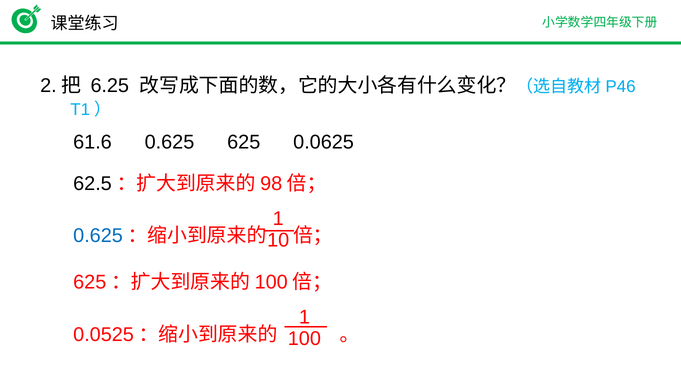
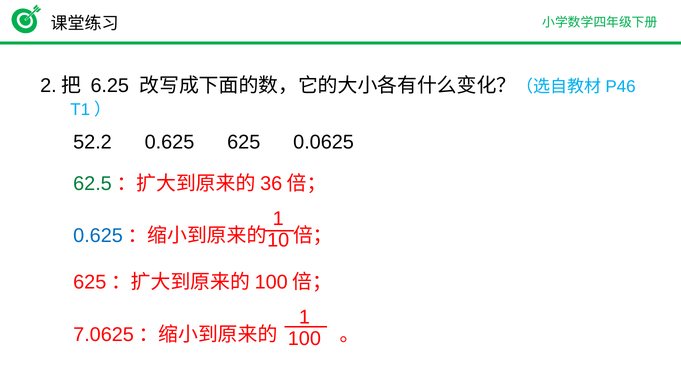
61.6: 61.6 -> 52.2
62.5 colour: black -> green
98: 98 -> 36
0.0525: 0.0525 -> 7.0625
